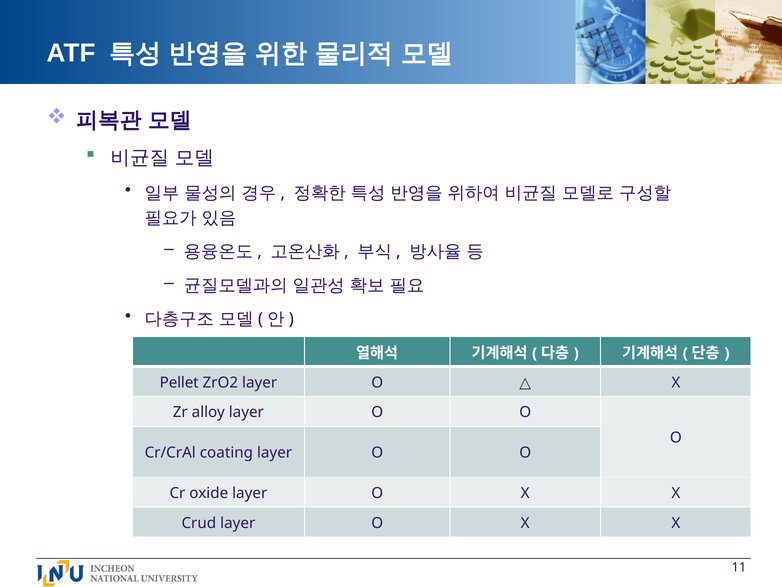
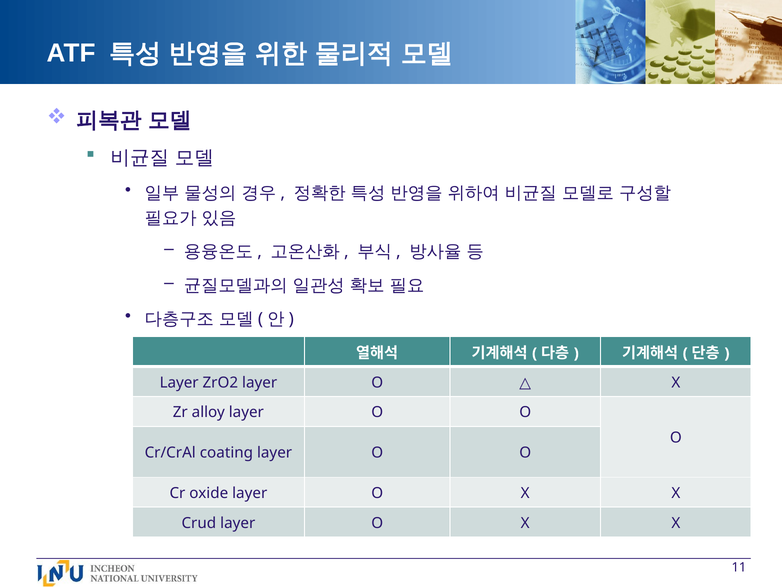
Pellet at (179, 382): Pellet -> Layer
